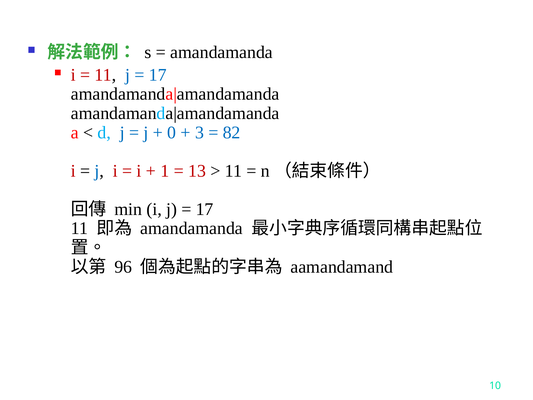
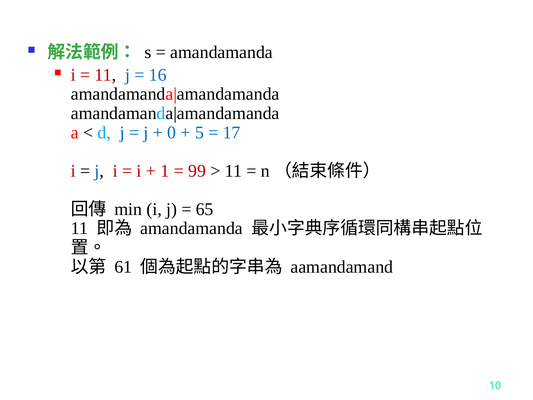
17 at (158, 75): 17 -> 16
3: 3 -> 5
82: 82 -> 17
13: 13 -> 99
17 at (205, 209): 17 -> 65
96: 96 -> 61
